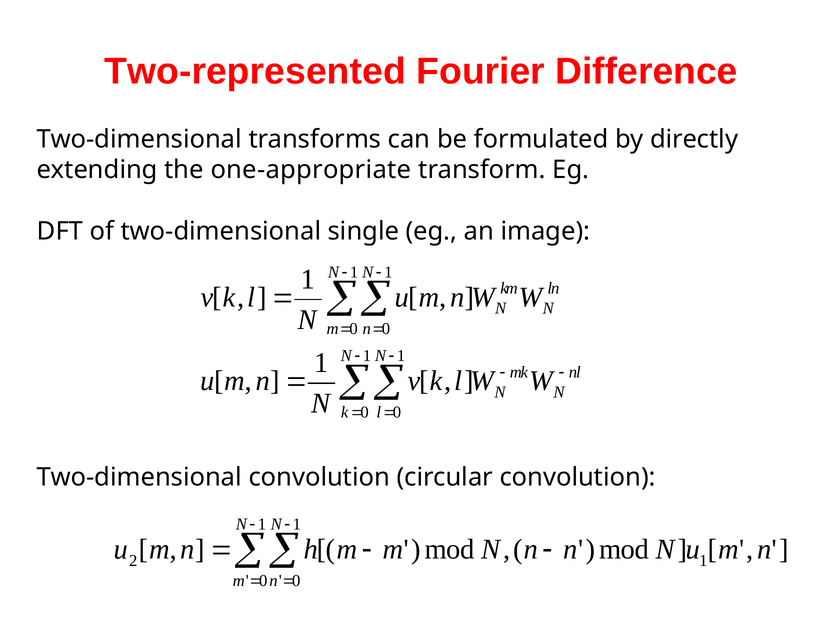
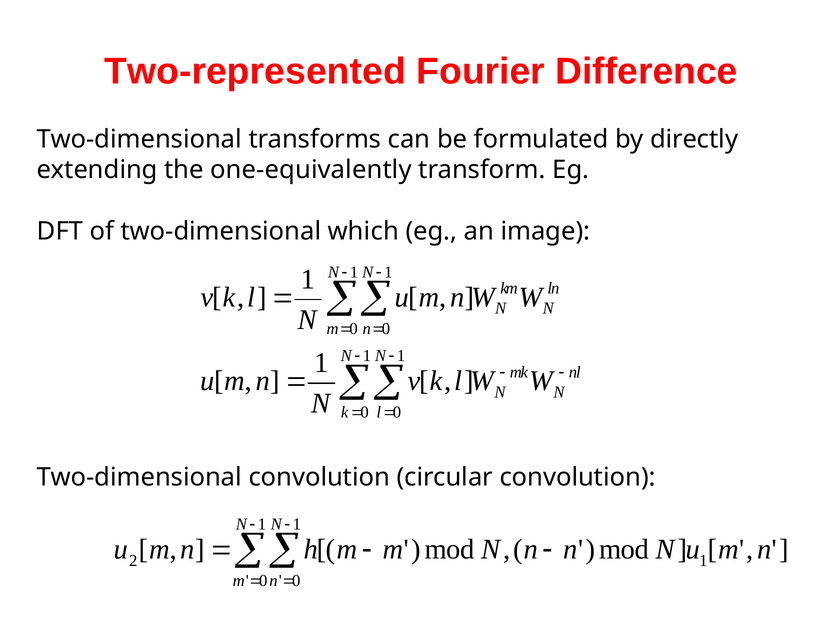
one-appropriate: one-appropriate -> one-equivalently
single: single -> which
